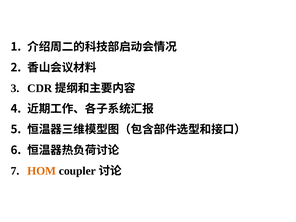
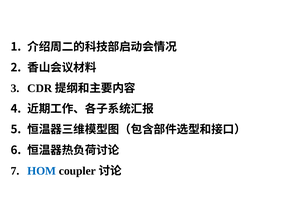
HOM colour: orange -> blue
